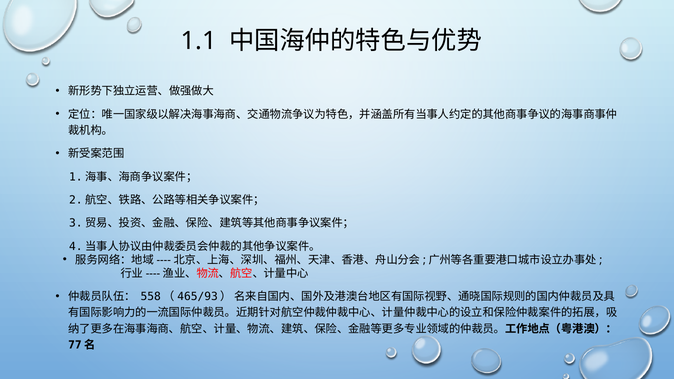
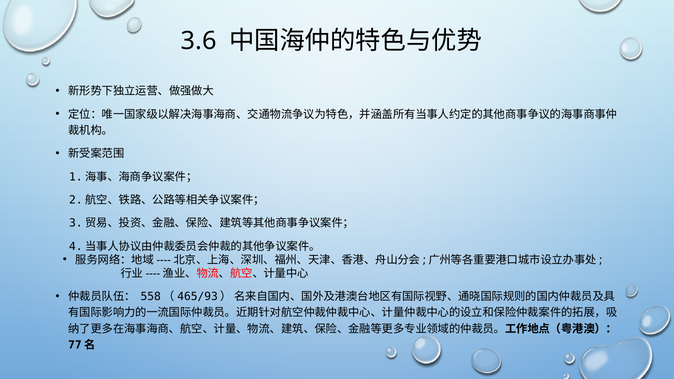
1.1: 1.1 -> 3.6
